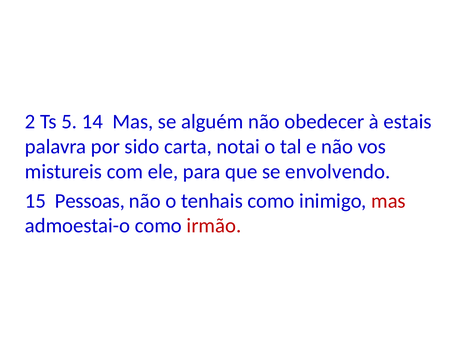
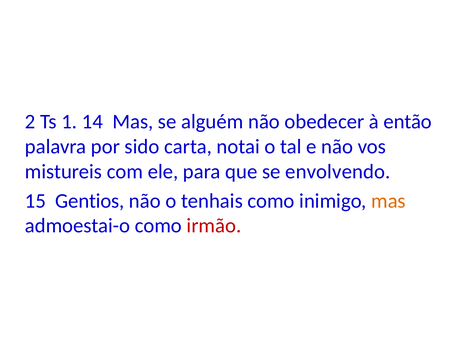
5: 5 -> 1
estais: estais -> então
Pessoas: Pessoas -> Gentios
mas at (388, 200) colour: red -> orange
